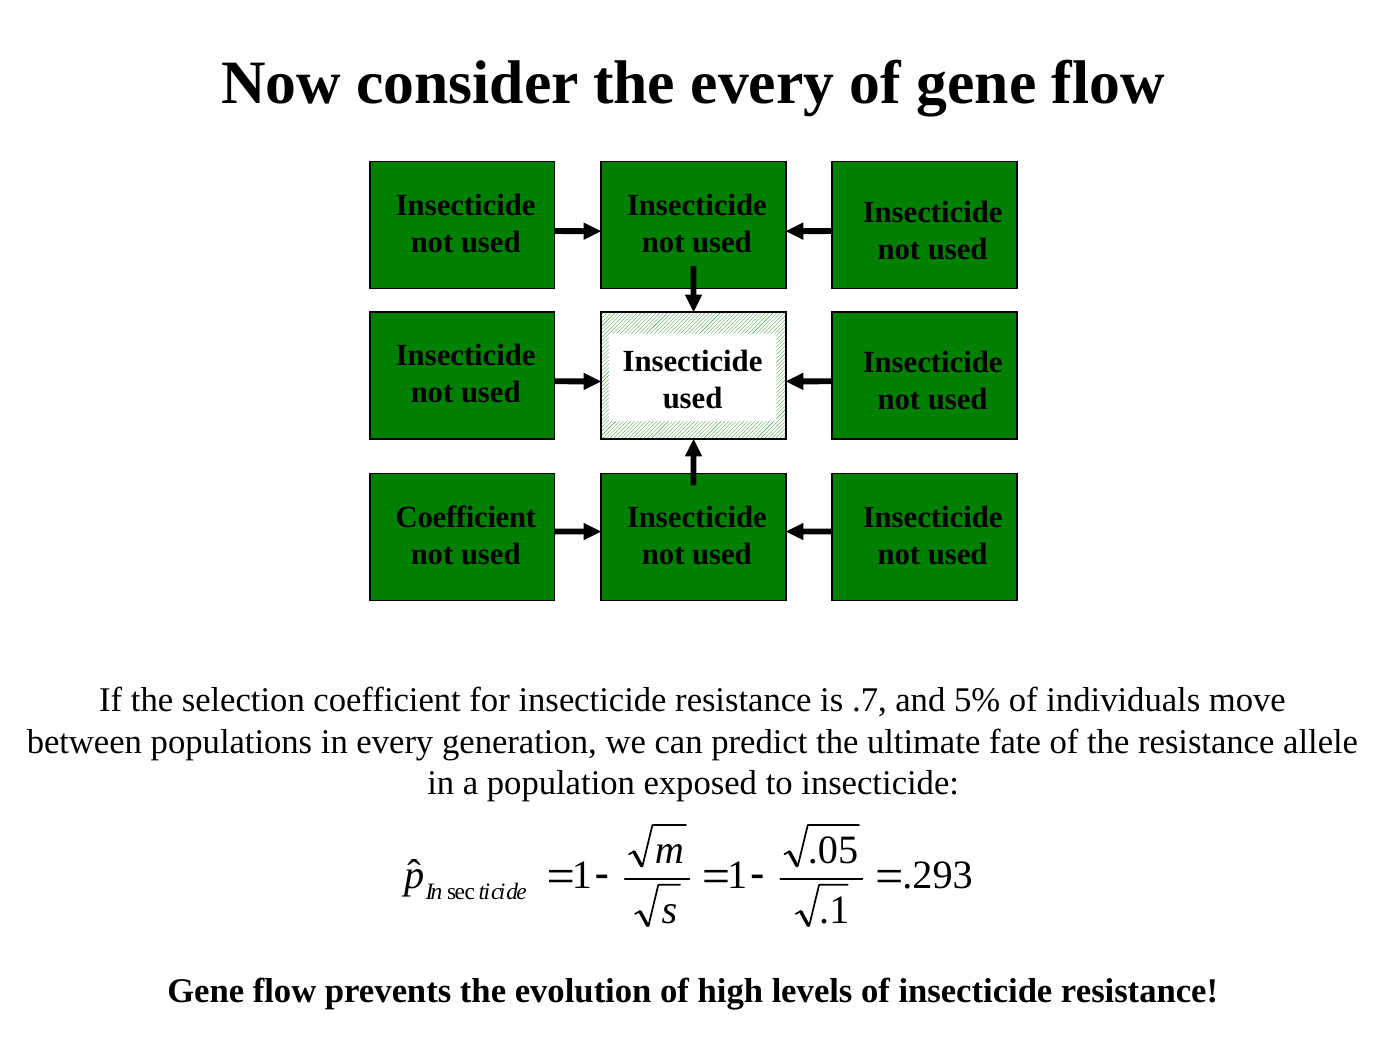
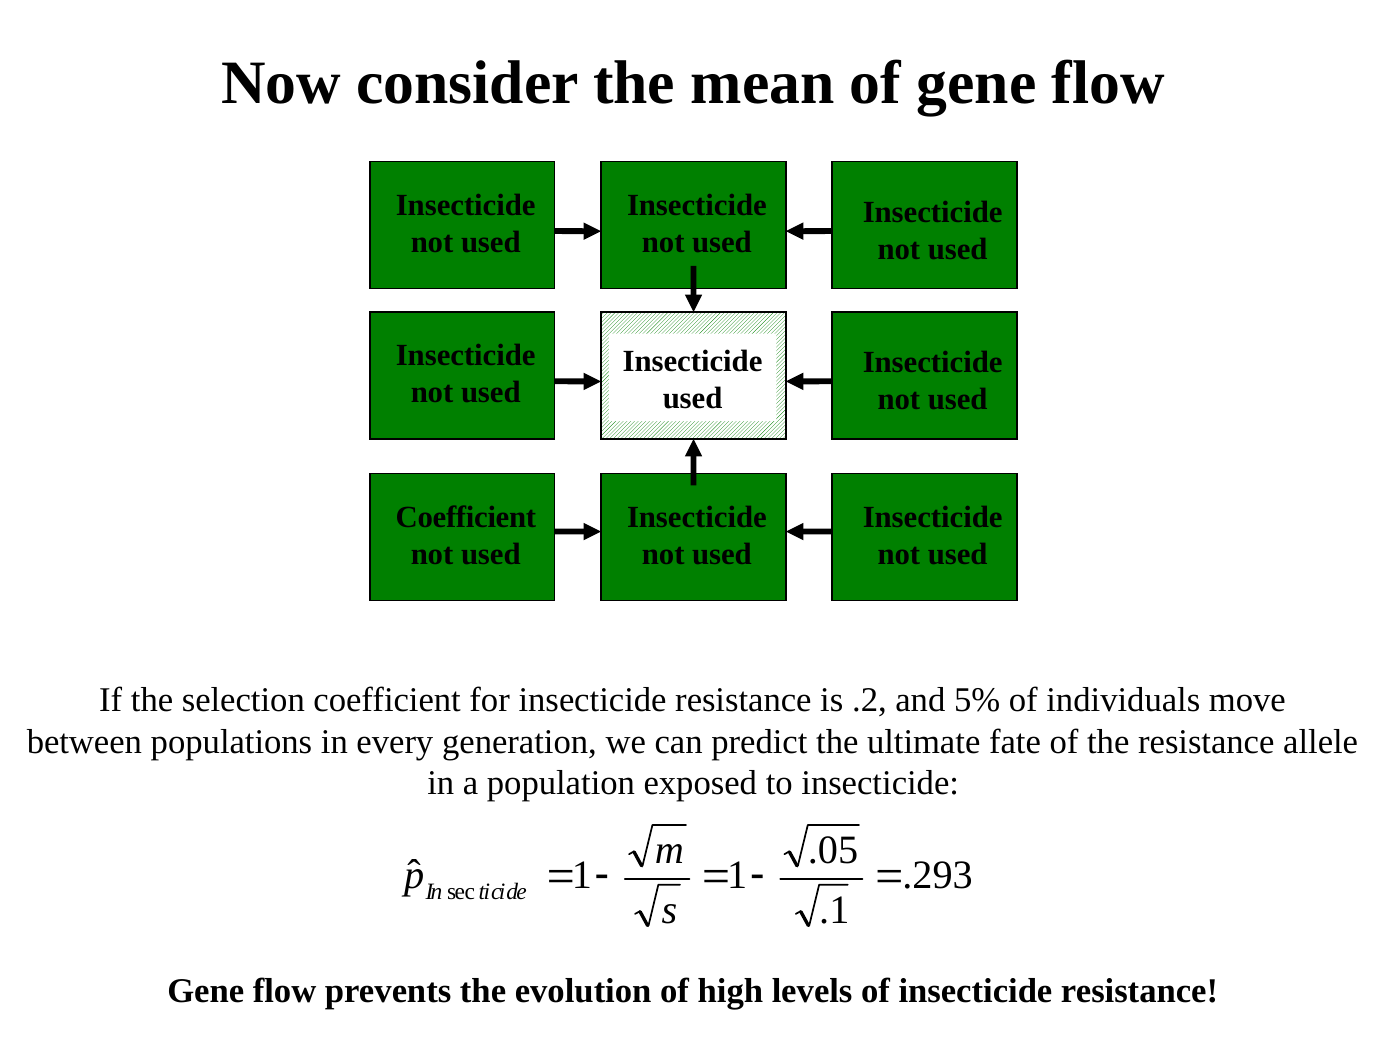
the every: every -> mean
.7: .7 -> .2
